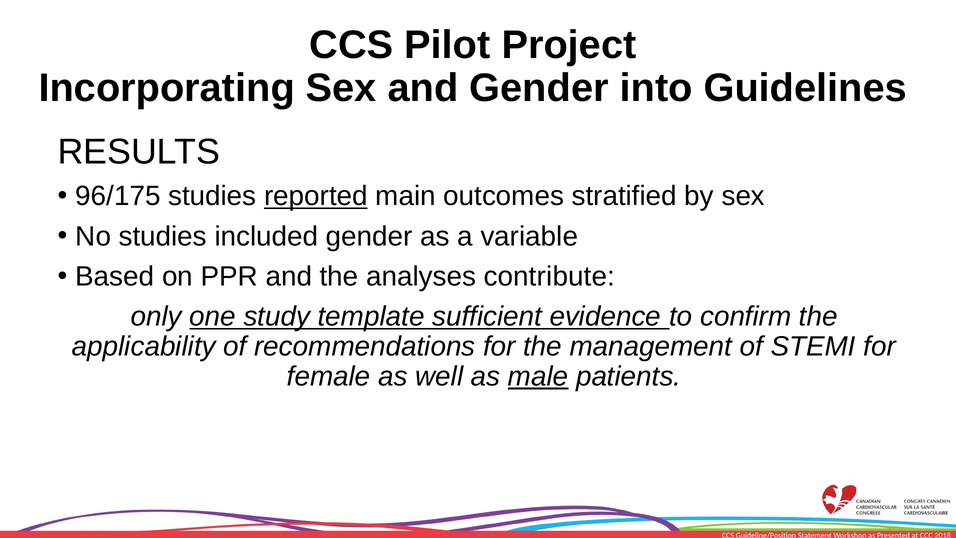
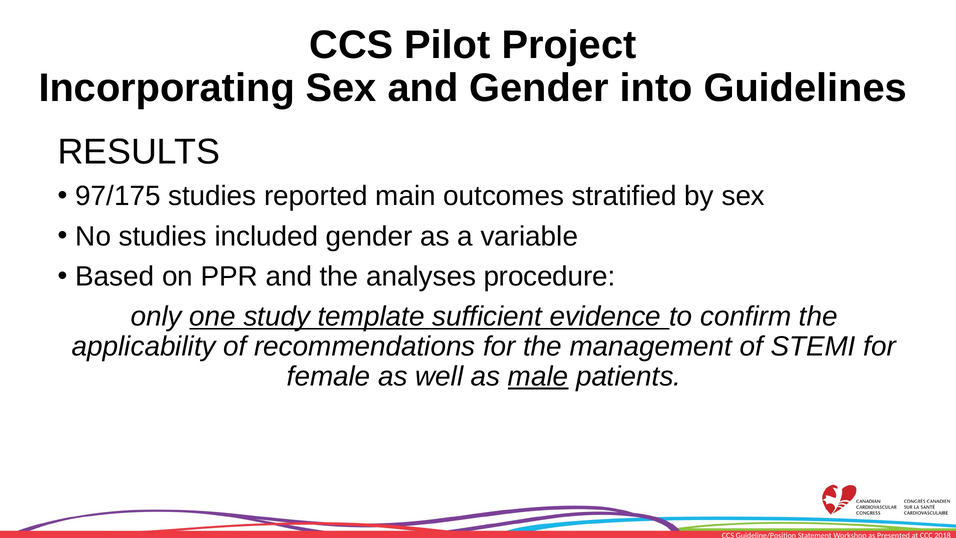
96/175: 96/175 -> 97/175
reported underline: present -> none
contribute: contribute -> procedure
